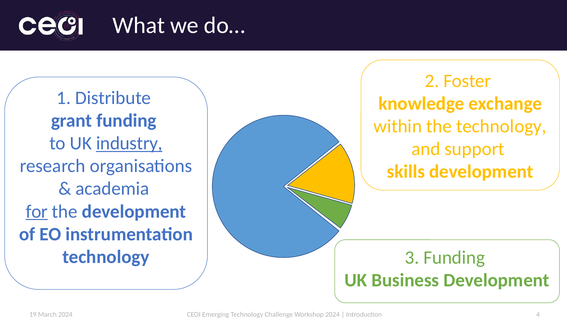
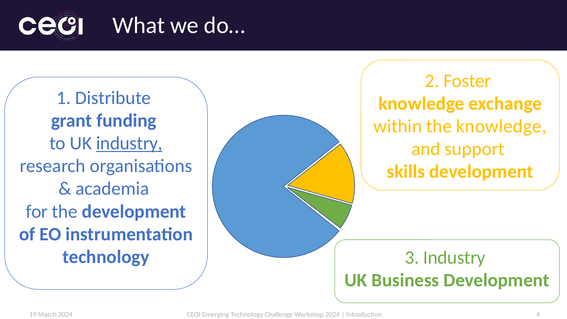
the technology: technology -> knowledge
for underline: present -> none
3 Funding: Funding -> Industry
